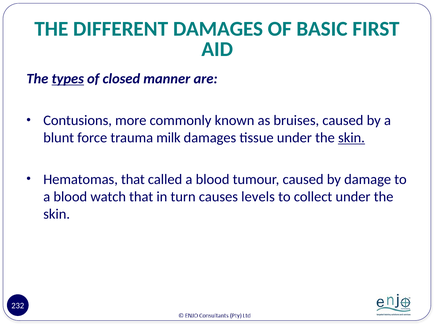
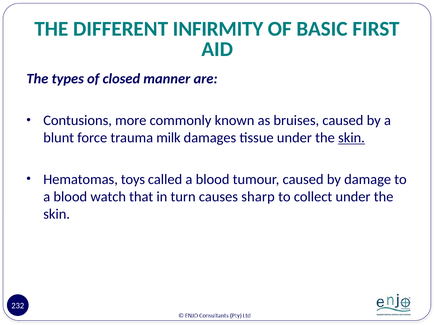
DIFFERENT DAMAGES: DAMAGES -> INFIRMITY
types underline: present -> none
Hematomas that: that -> toys
levels: levels -> sharp
